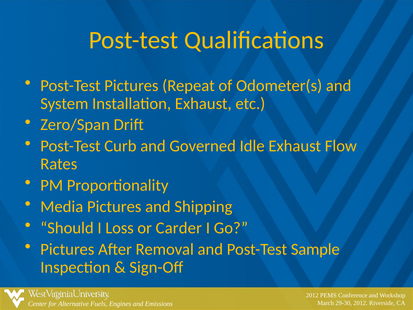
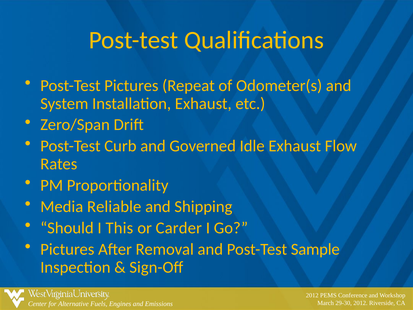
Media Pictures: Pictures -> Reliable
Loss: Loss -> This
